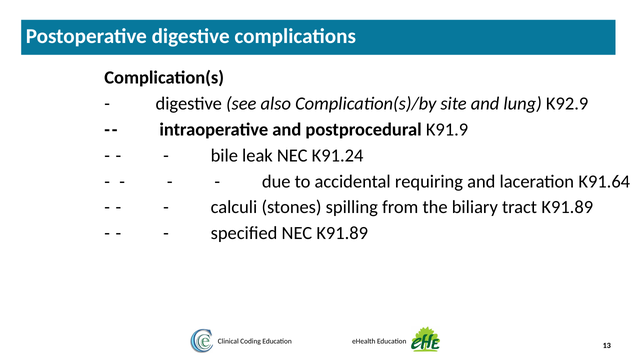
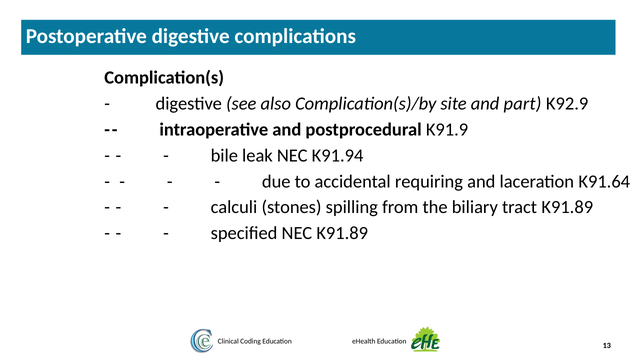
lung: lung -> part
K91.24: K91.24 -> K91.94
